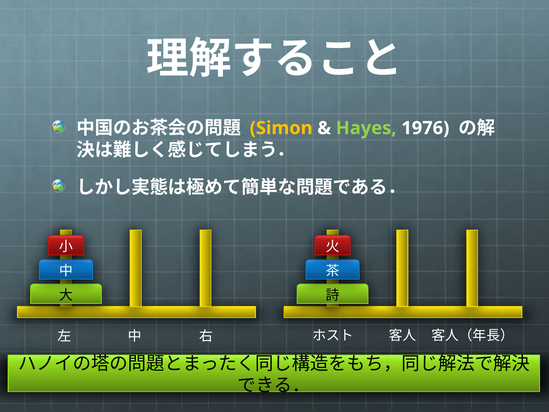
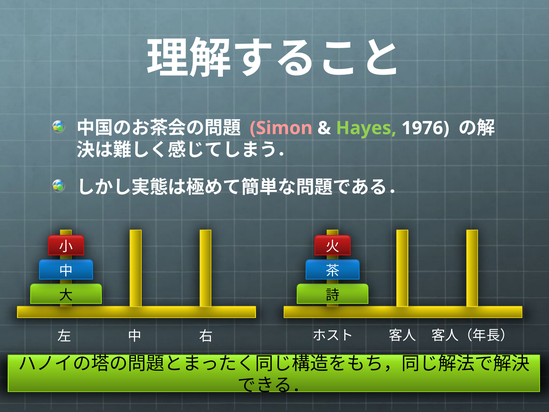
Simon colour: yellow -> pink
